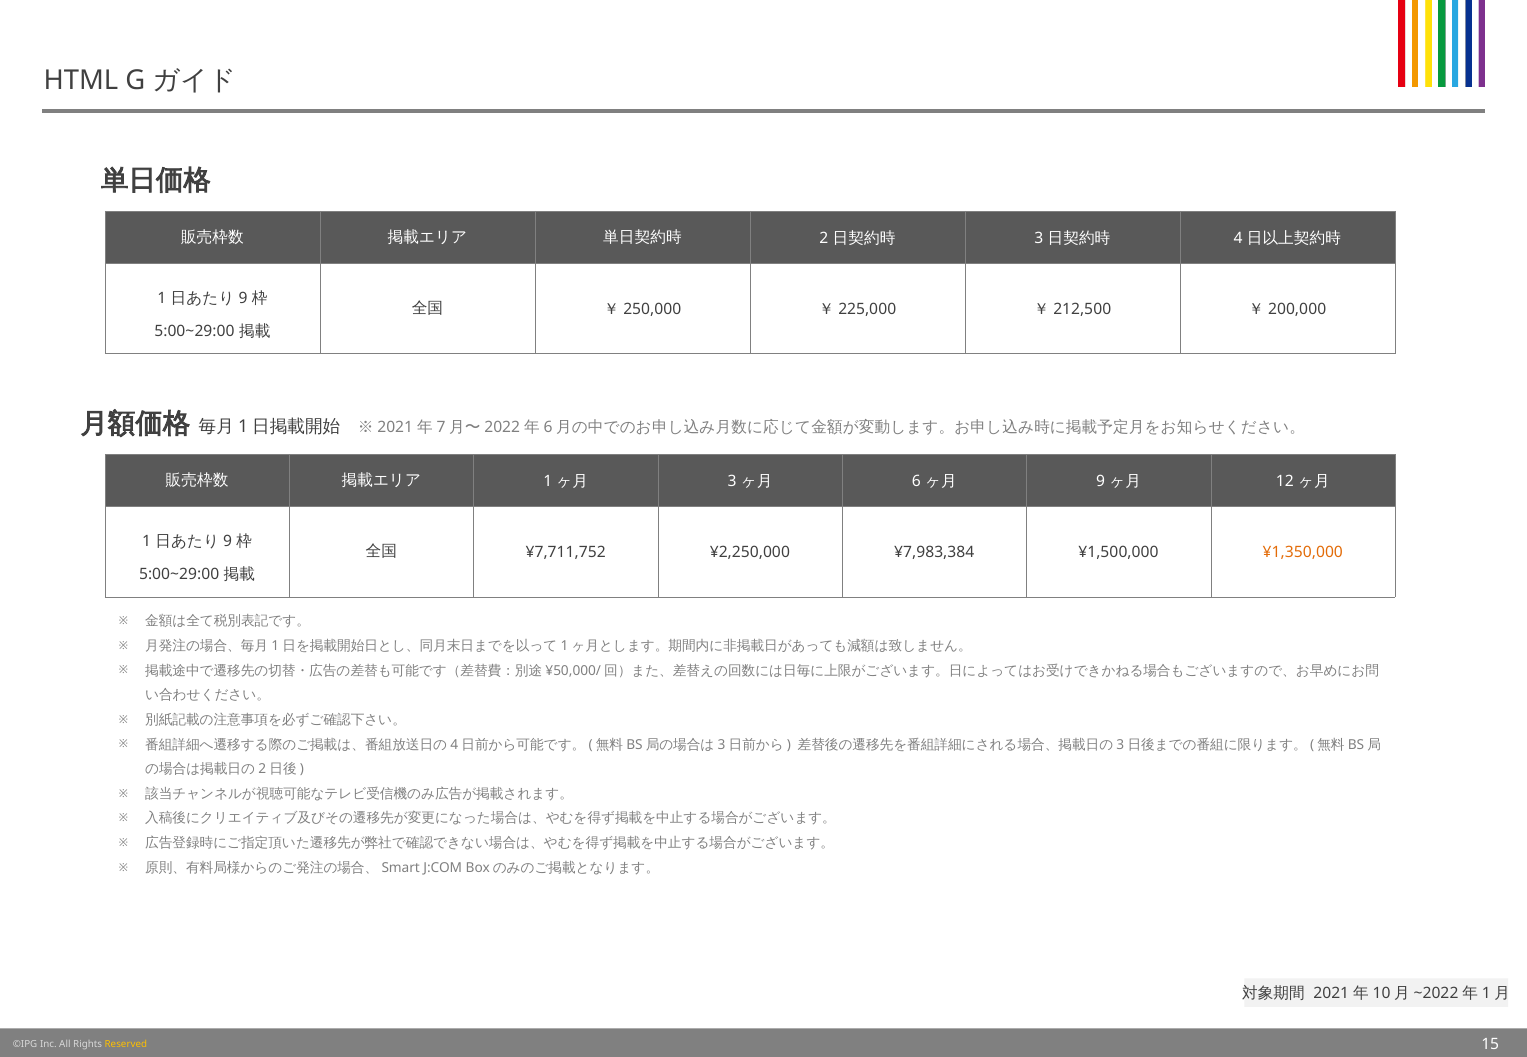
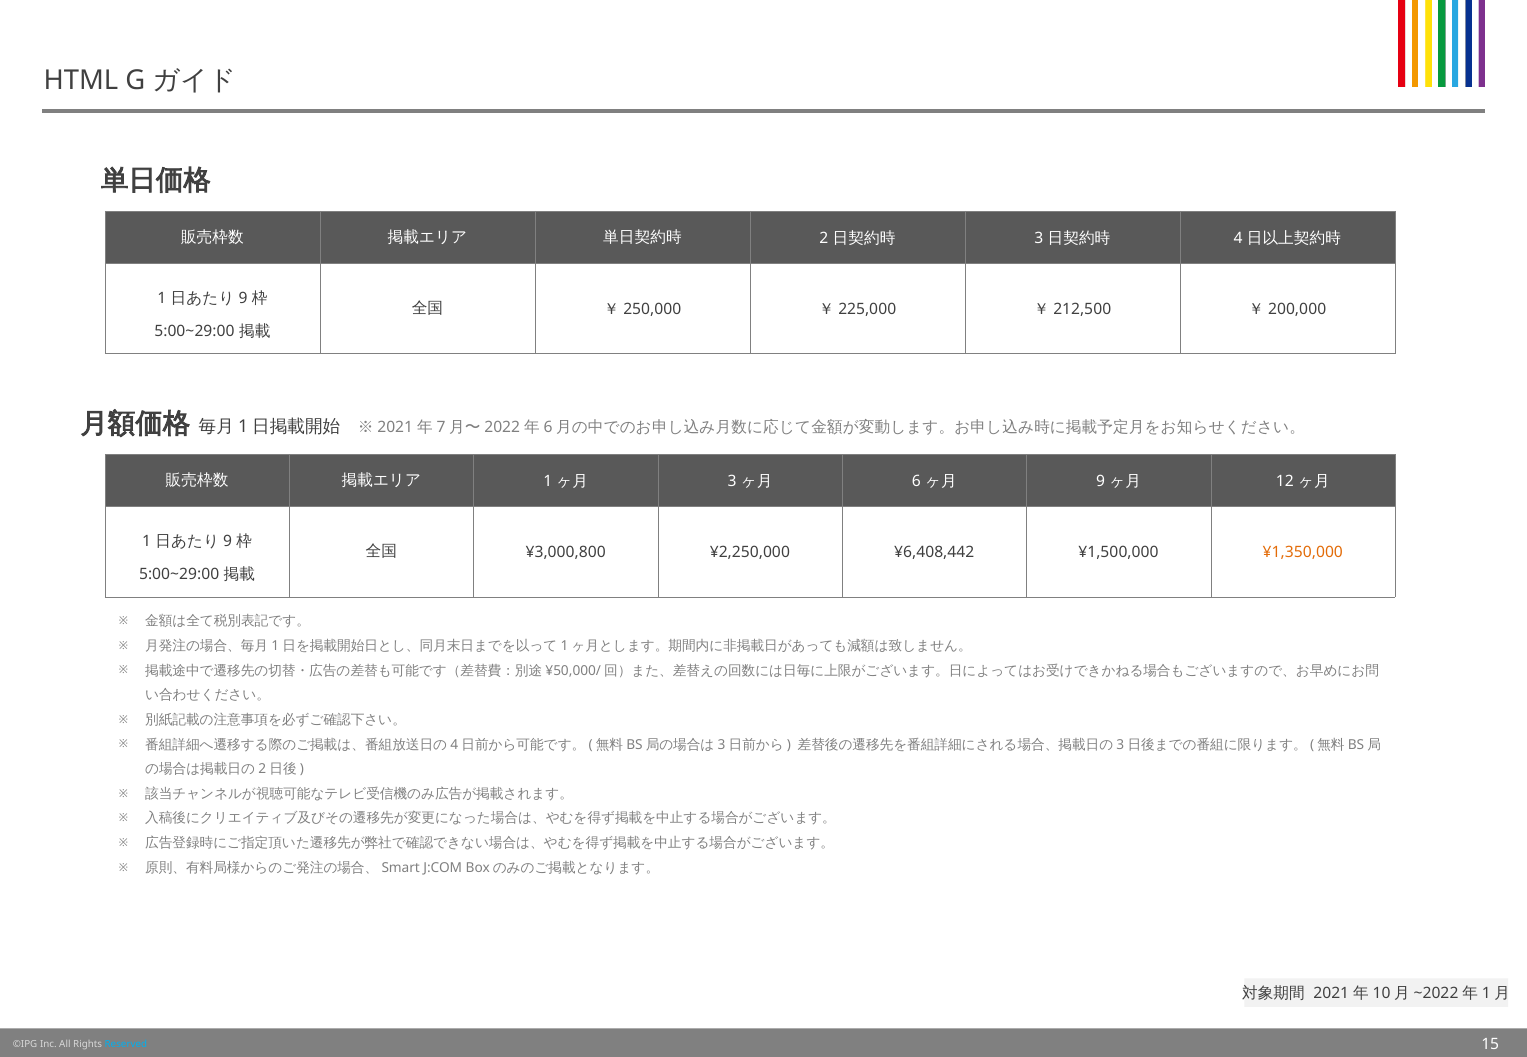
¥7,711,752: ¥7,711,752 -> ¥3,000,800
¥7,983,384: ¥7,983,384 -> ¥6,408,442
Reserved colour: yellow -> light blue
